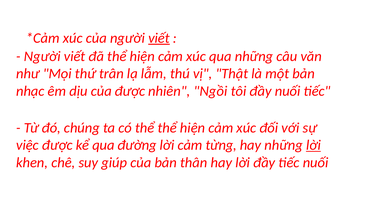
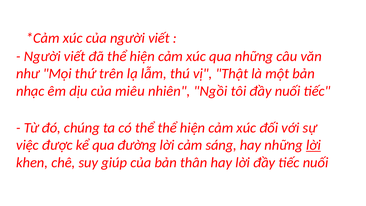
viết at (159, 38) underline: present -> none
trân: trân -> trên
của được: được -> miêu
từng: từng -> sáng
